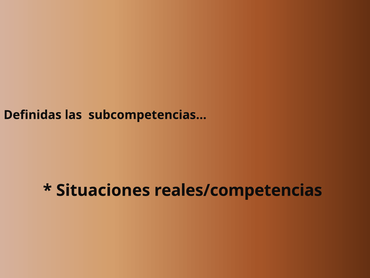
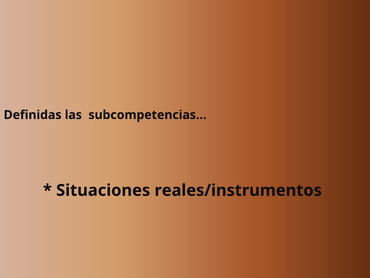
reales/competencias: reales/competencias -> reales/instrumentos
